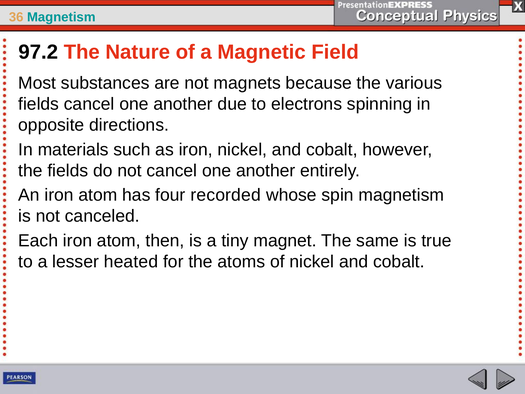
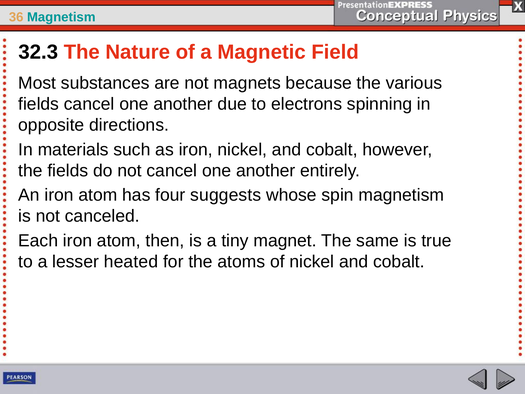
97.2: 97.2 -> 32.3
recorded: recorded -> suggests
